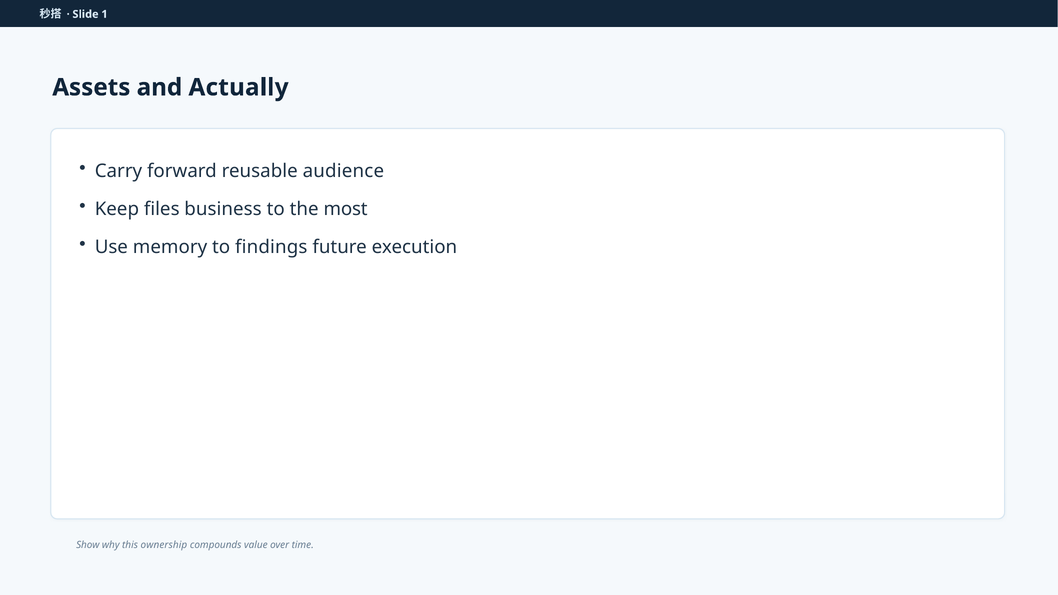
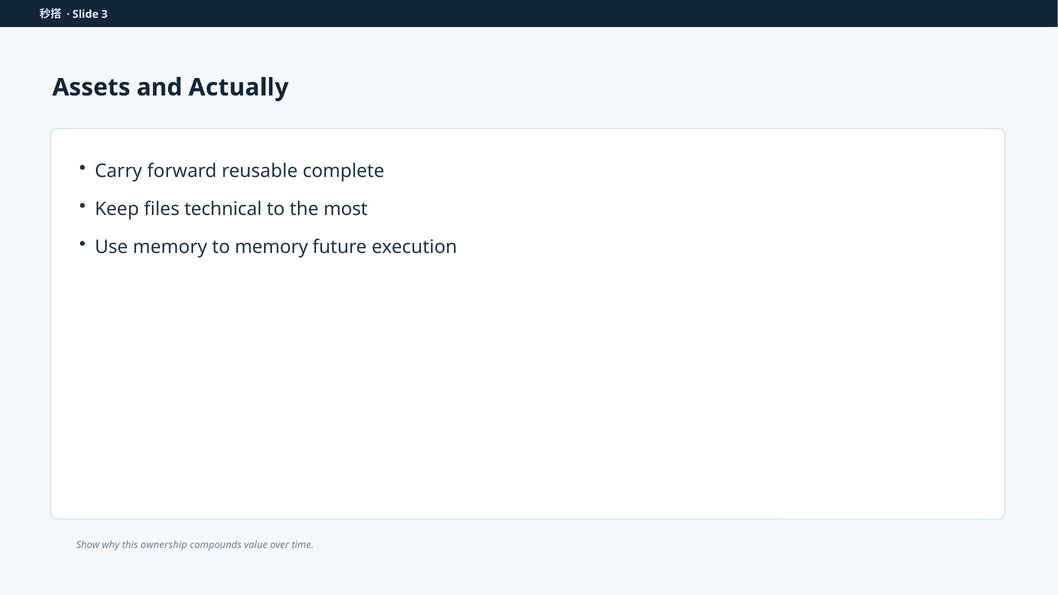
1: 1 -> 3
audience: audience -> complete
business: business -> technical
to findings: findings -> memory
